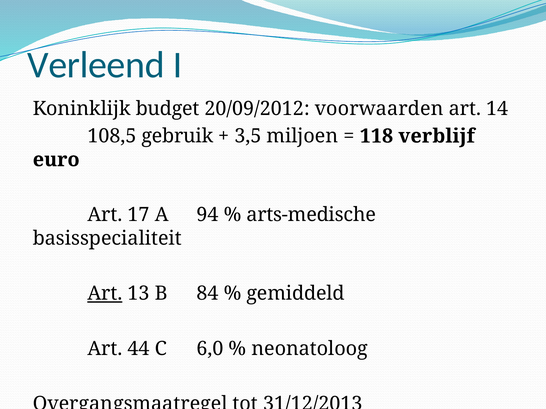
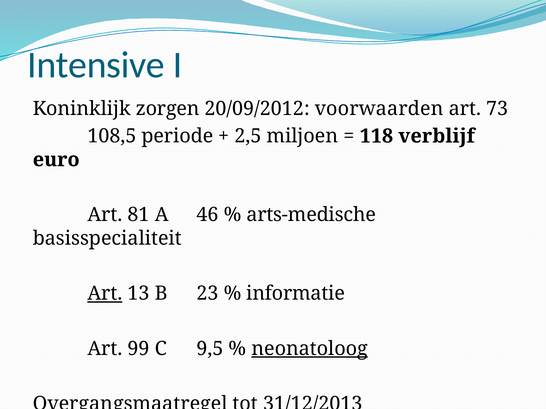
Verleend: Verleend -> Intensive
budget: budget -> zorgen
14: 14 -> 73
gebruik: gebruik -> periode
3,5: 3,5 -> 2,5
17: 17 -> 81
94: 94 -> 46
84: 84 -> 23
gemiddeld: gemiddeld -> informatie
44: 44 -> 99
6,0: 6,0 -> 9,5
neonatoloog underline: none -> present
